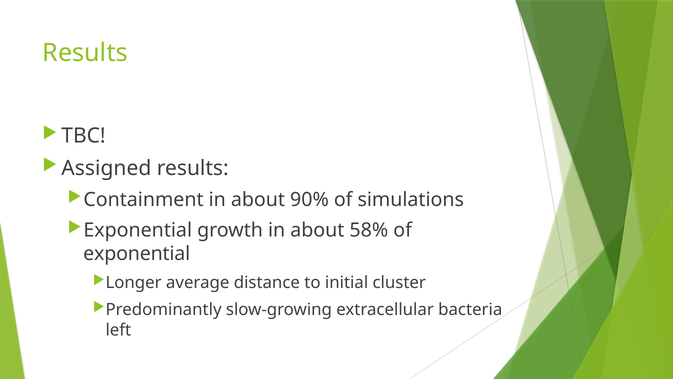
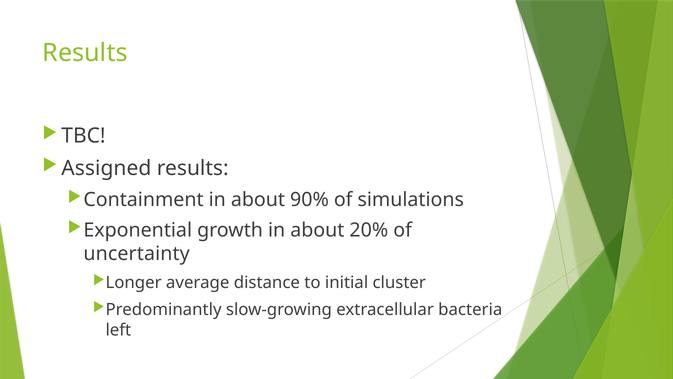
58%: 58% -> 20%
exponential at (137, 254): exponential -> uncertainty
